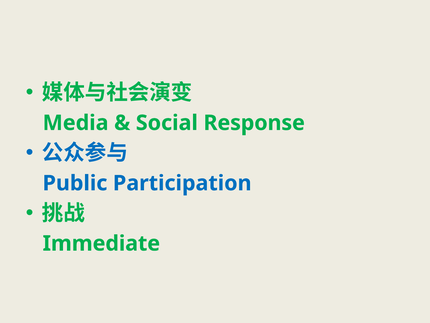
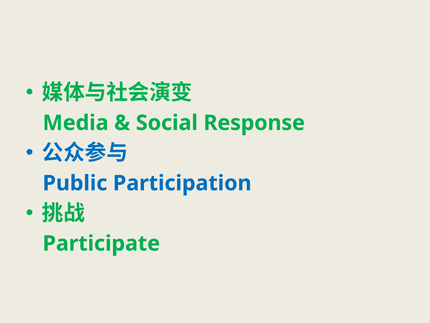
Immediate: Immediate -> Participate
